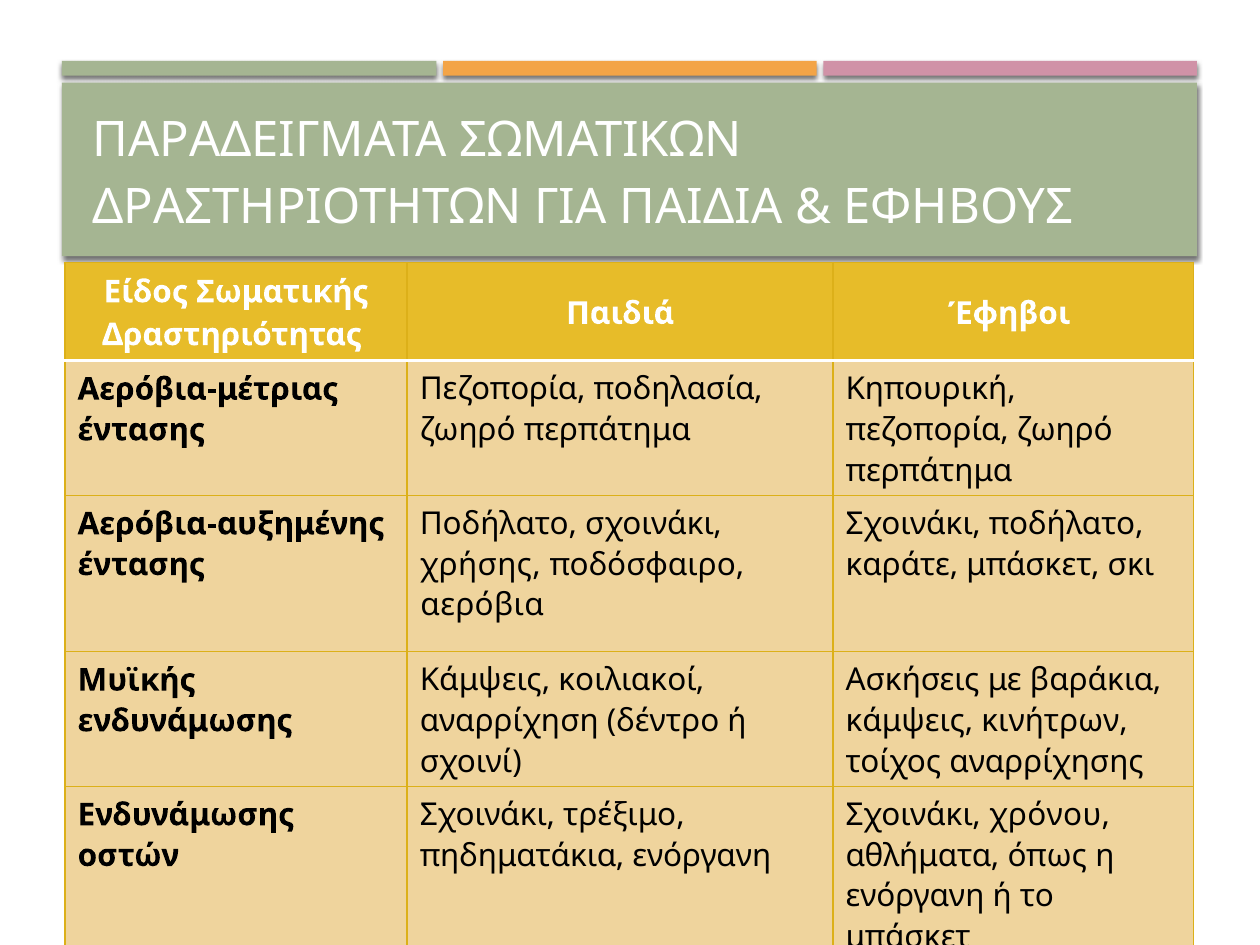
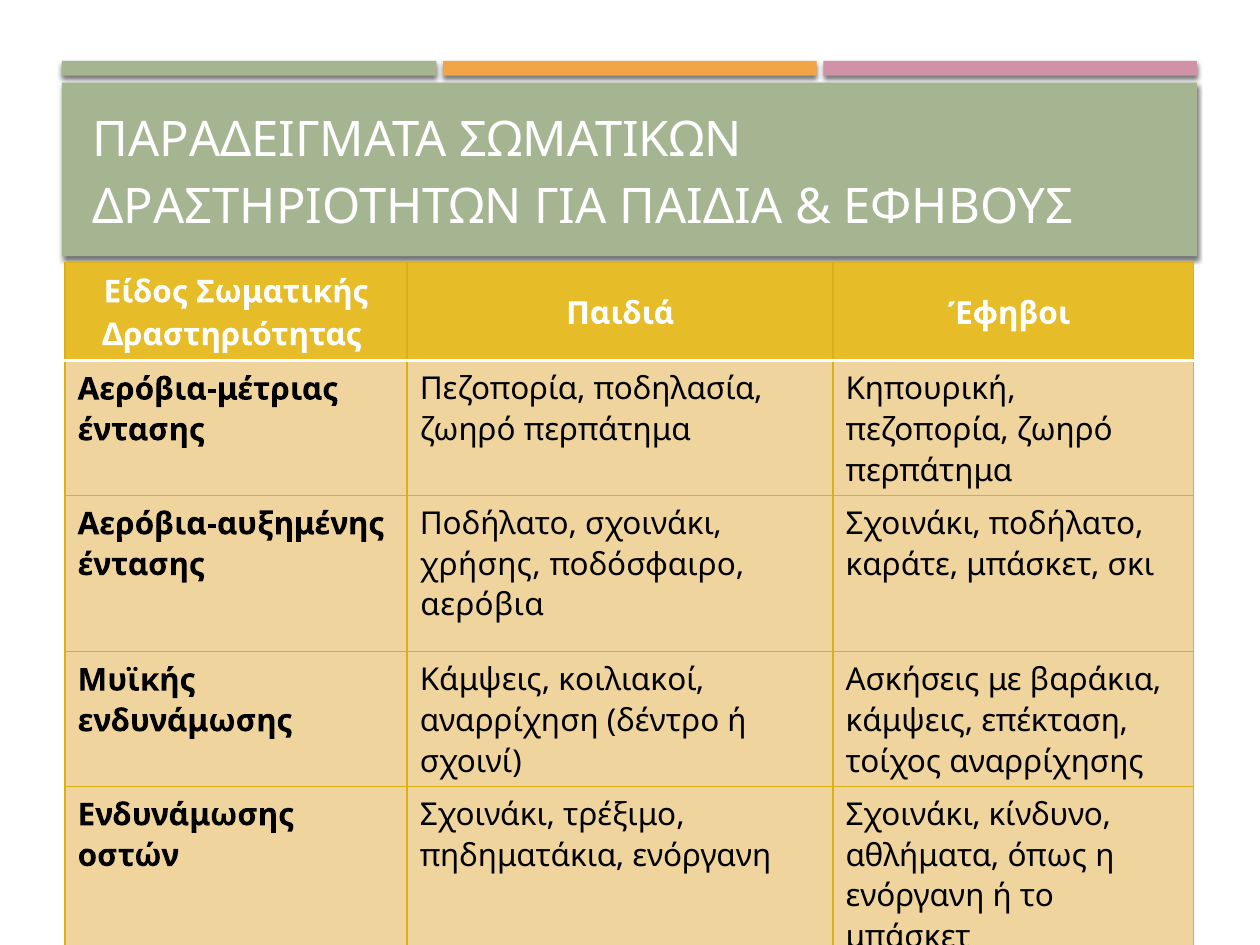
κινήτρων: κινήτρων -> επέκταση
χρόνου: χρόνου -> κίνδυνο
